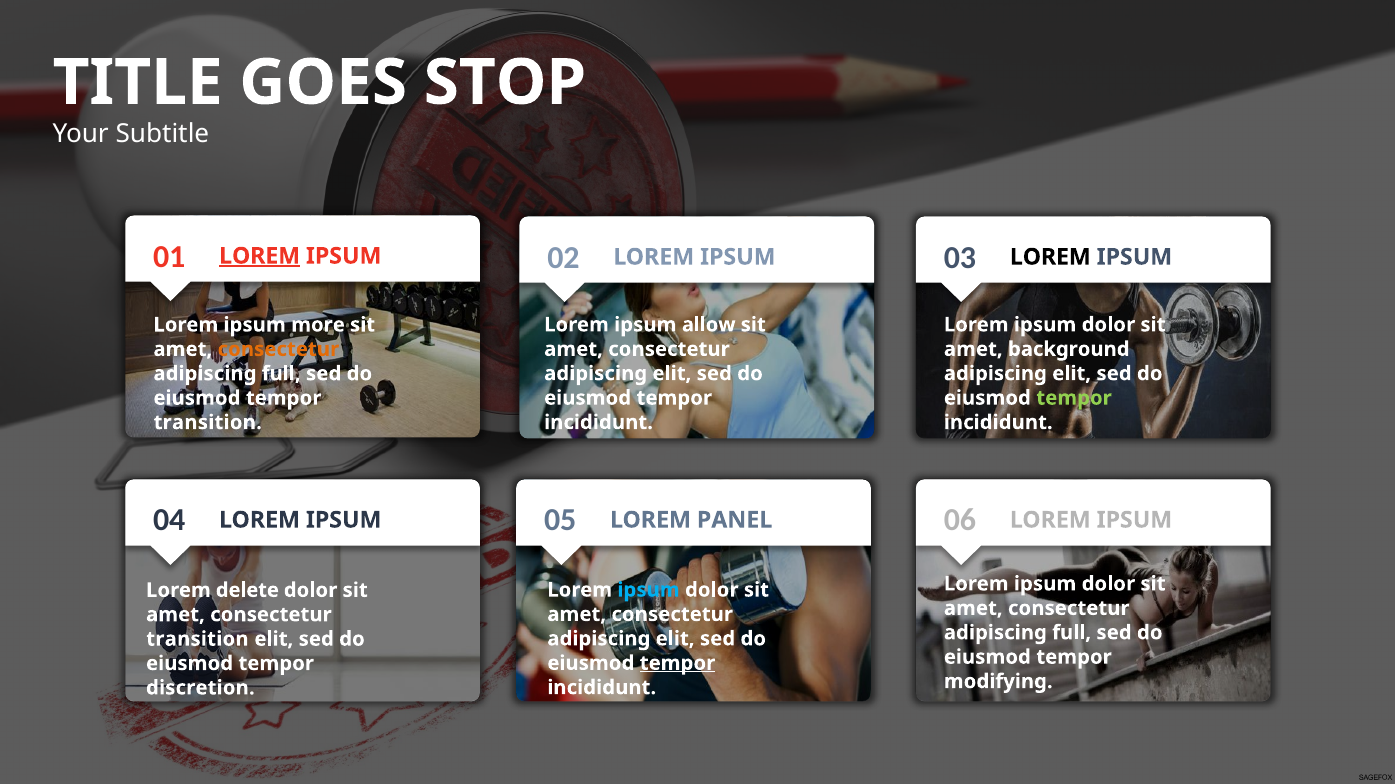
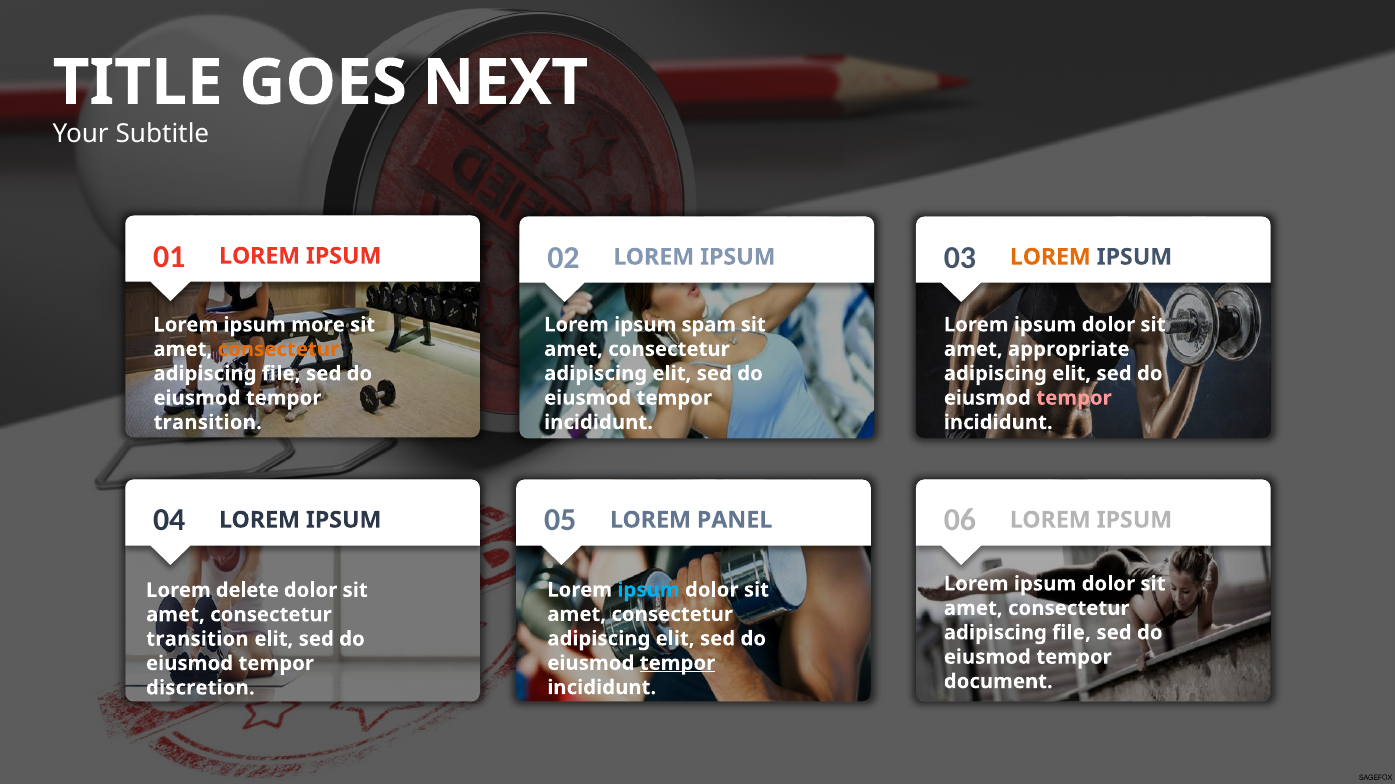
STOP: STOP -> NEXT
LOREM at (260, 256) underline: present -> none
LOREM at (1050, 257) colour: black -> orange
allow: allow -> spam
background: background -> appropriate
full at (281, 374): full -> file
tempor at (1074, 398) colour: light green -> pink
full at (1072, 633): full -> file
modifying: modifying -> document
